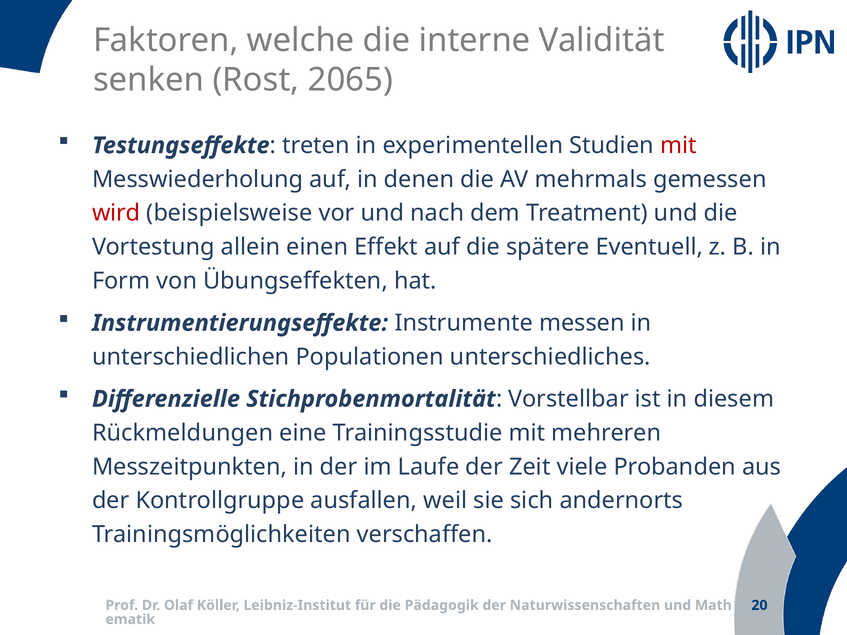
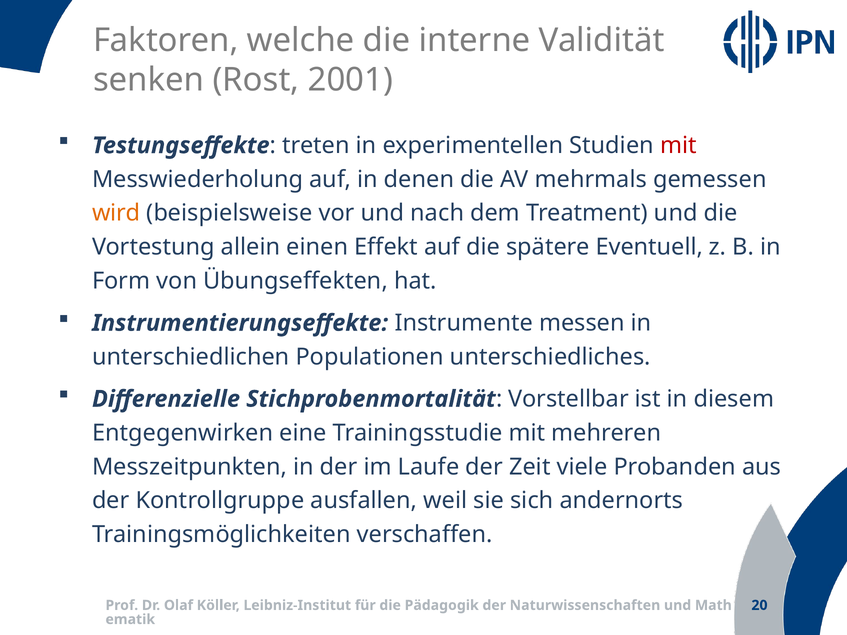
2065: 2065 -> 2001
wird colour: red -> orange
Rückmeldungen: Rückmeldungen -> Entgegenwirken
